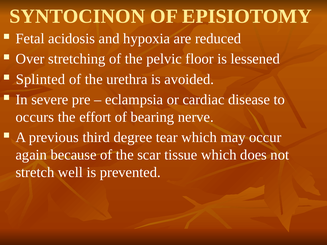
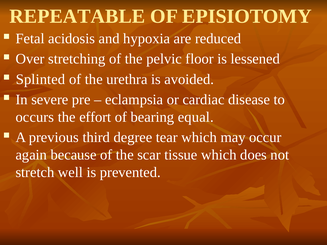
SYNTOCINON: SYNTOCINON -> REPEATABLE
nerve: nerve -> equal
